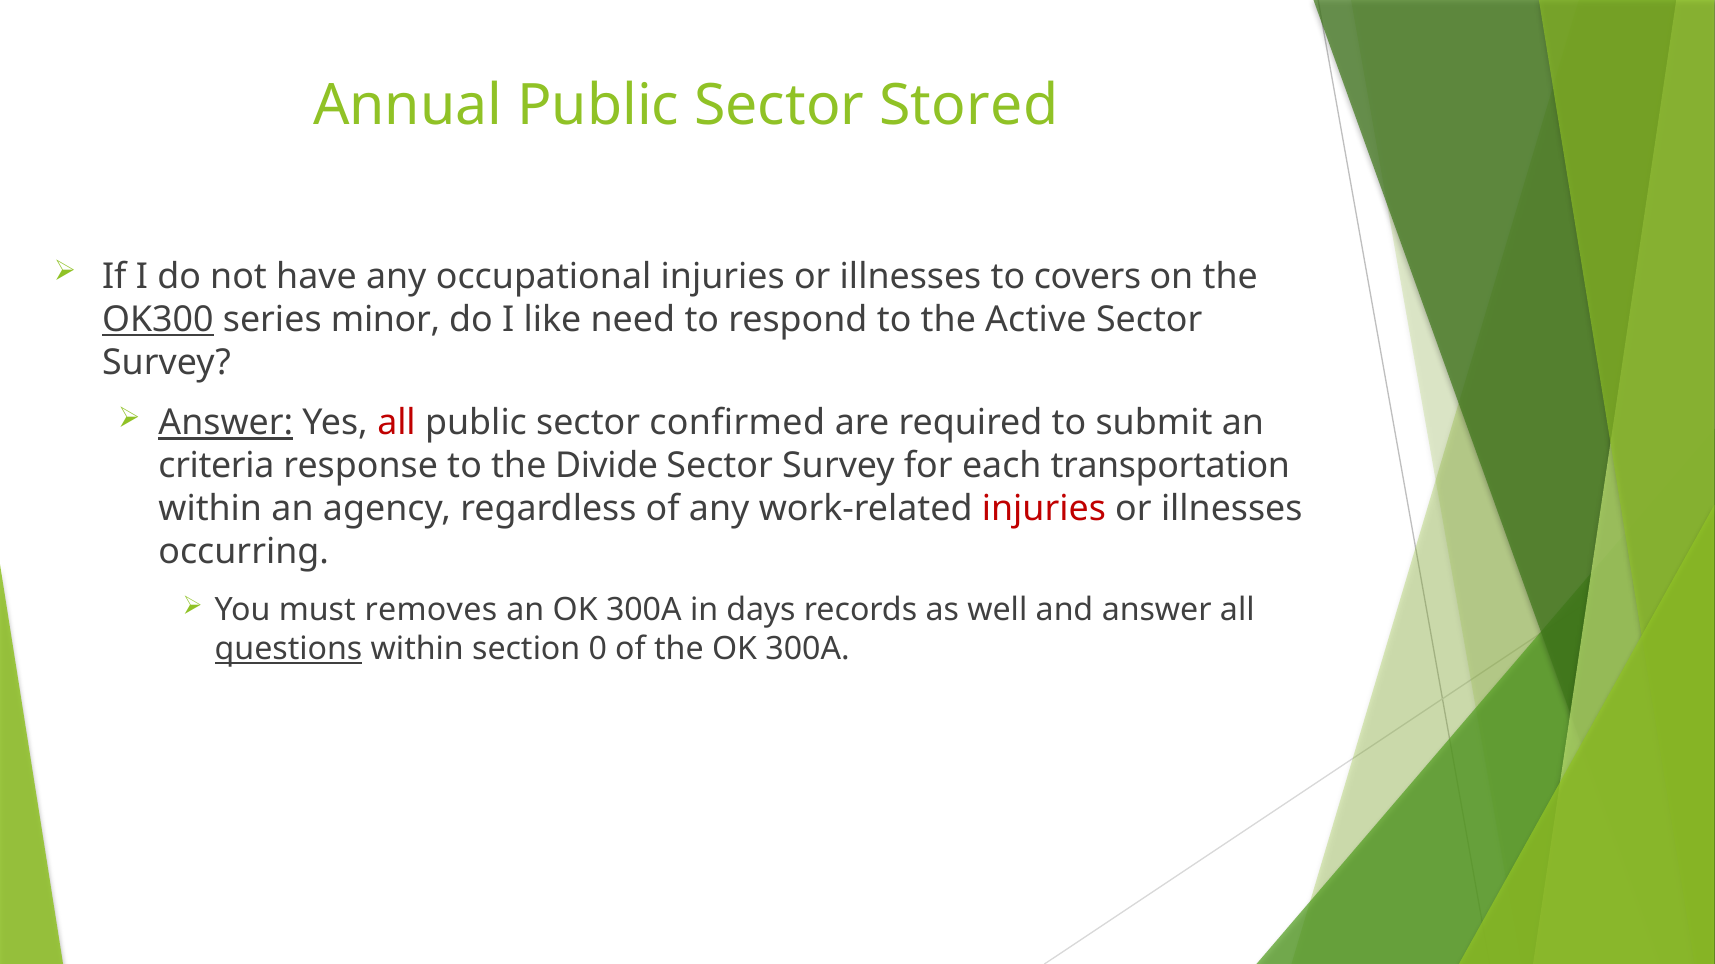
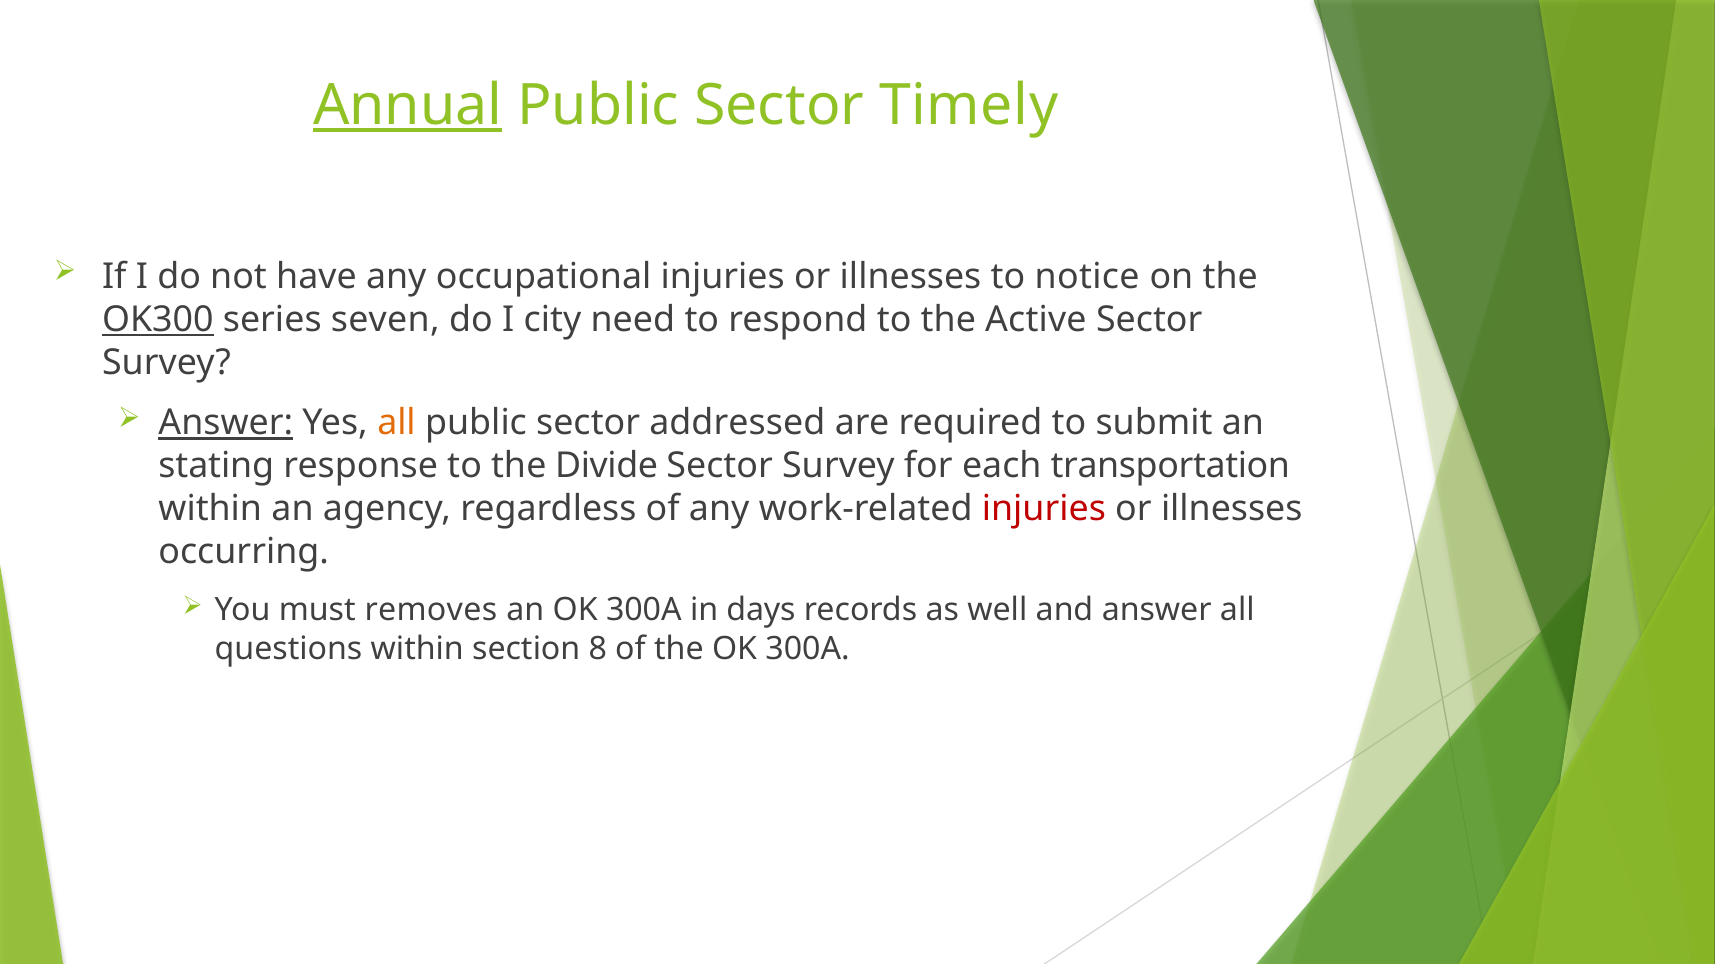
Annual underline: none -> present
Stored: Stored -> Timely
covers: covers -> notice
minor: minor -> seven
like: like -> city
all at (397, 423) colour: red -> orange
confirmed: confirmed -> addressed
criteria: criteria -> stating
questions underline: present -> none
0: 0 -> 8
